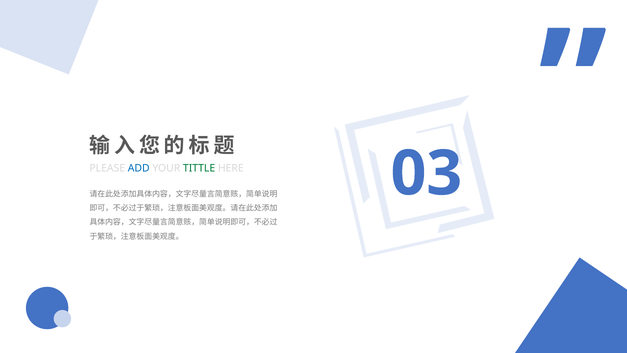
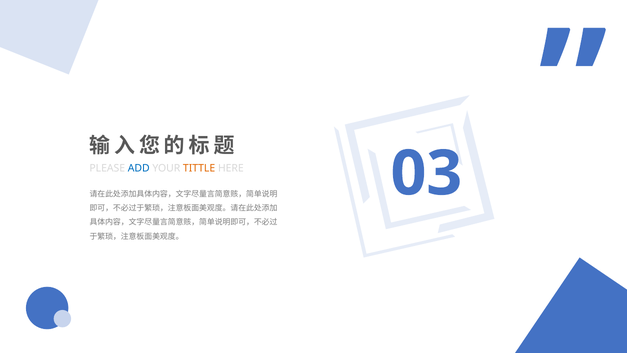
TITTLE colour: green -> orange
